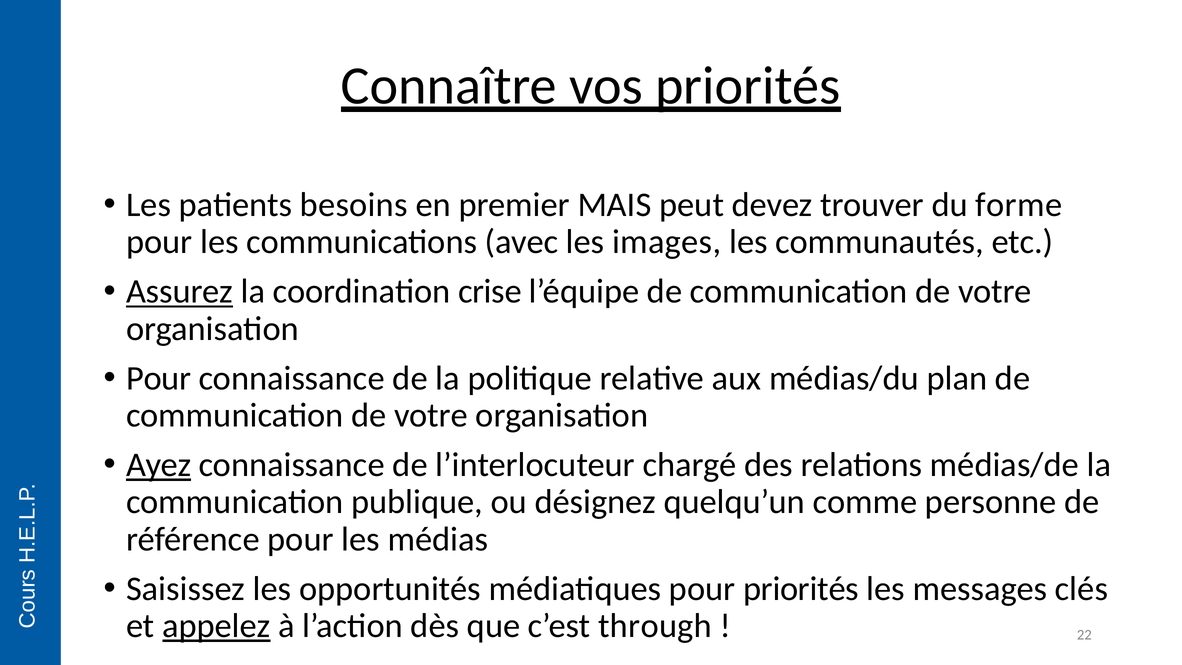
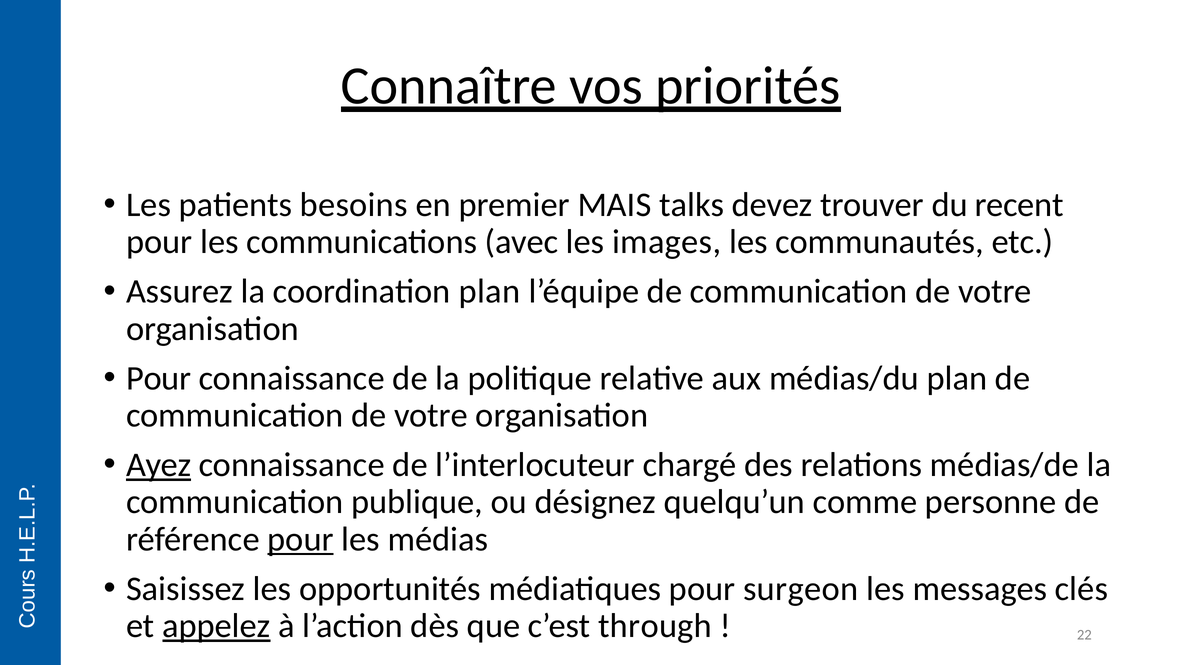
peut: peut -> talks
forme: forme -> recent
Assurez underline: present -> none
coordination crise: crise -> plan
pour at (301, 539) underline: none -> present
pour priorités: priorités -> surgeon
